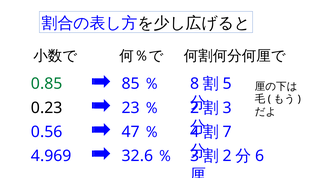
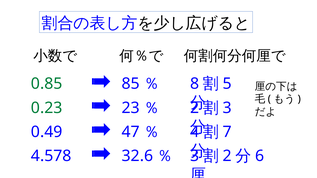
0.23 colour: black -> green
0.56: 0.56 -> 0.49
4.969: 4.969 -> 4.578
